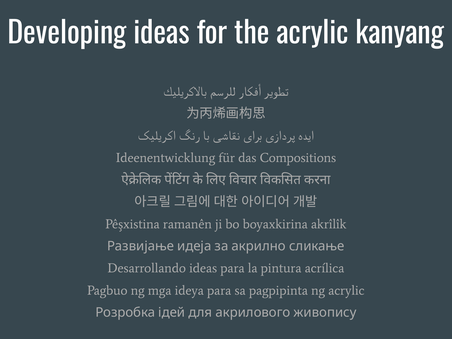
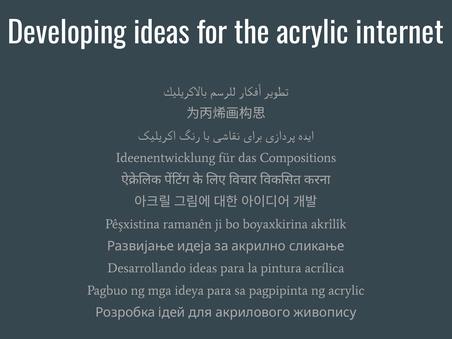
kanyang: kanyang -> internet
